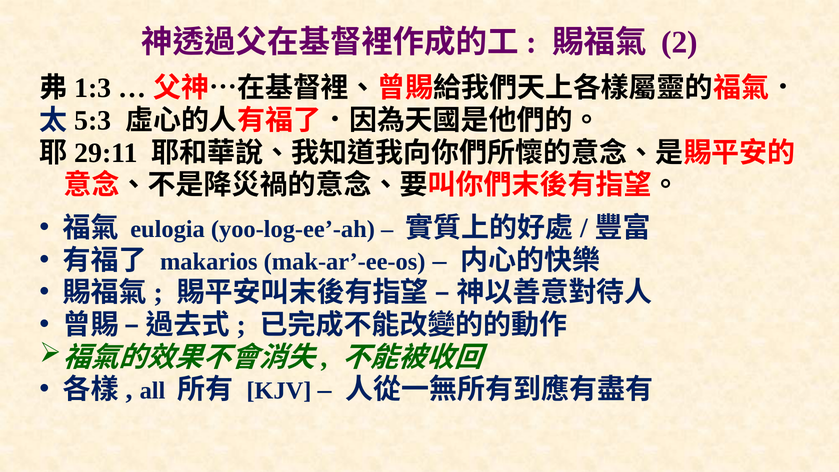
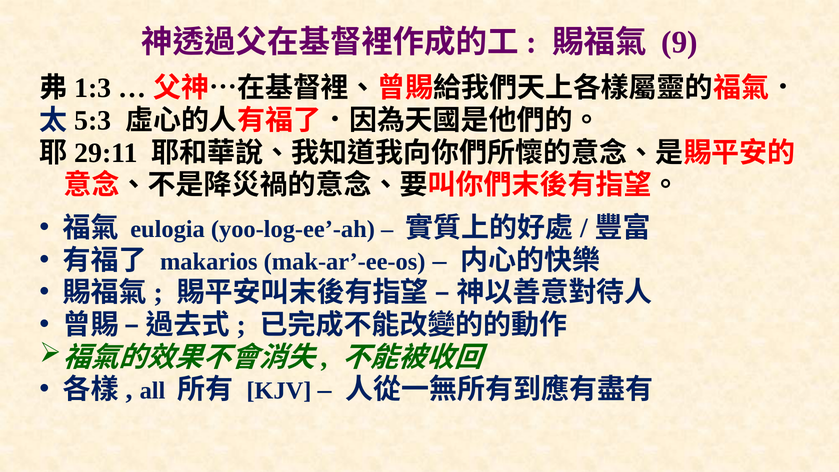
2: 2 -> 9
